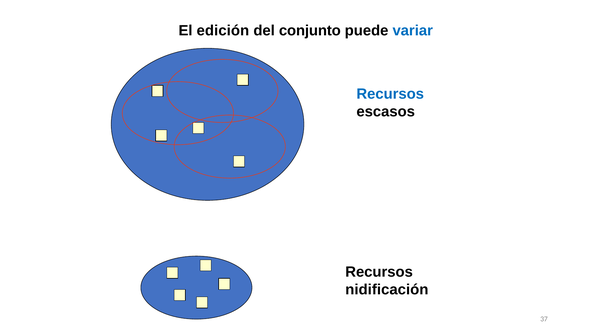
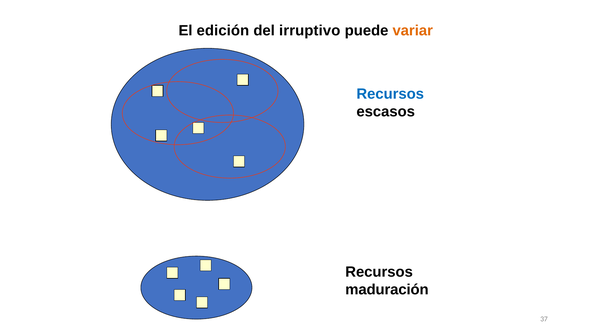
conjunto: conjunto -> irruptivo
variar colour: blue -> orange
nidificación: nidificación -> maduración
